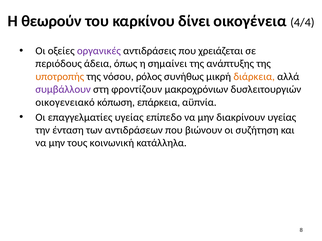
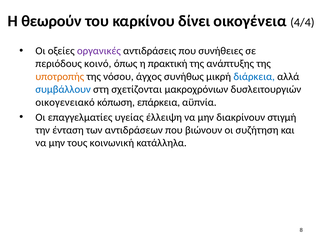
χρειάζεται: χρειάζεται -> συνήθειες
άδεια: άδεια -> κοινό
σημαίνει: σημαίνει -> πρακτική
ρόλος: ρόλος -> άγχος
διάρκεια colour: orange -> blue
συμβάλλουν colour: purple -> blue
φροντίζουν: φροντίζουν -> σχετίζονται
επίπεδο: επίπεδο -> έλλειψη
διακρίνουν υγείας: υγείας -> στιγμή
